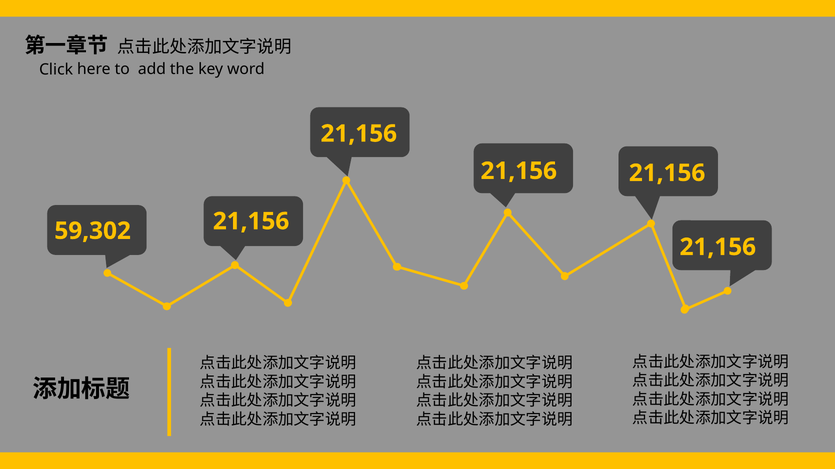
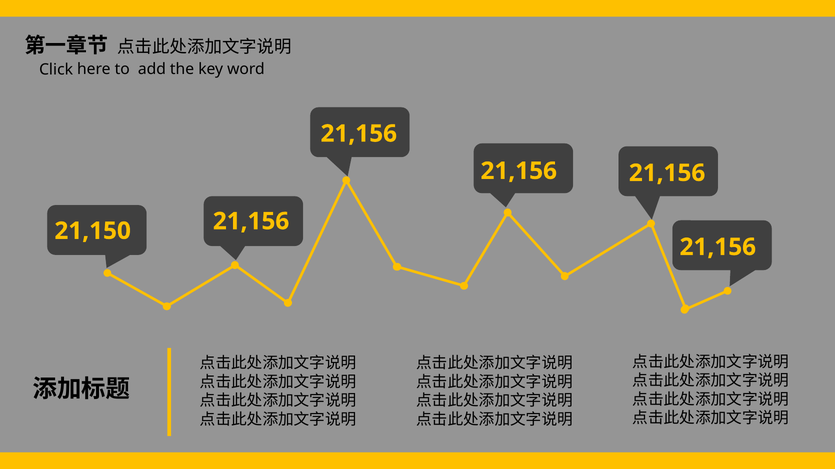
59,302: 59,302 -> 21,150
